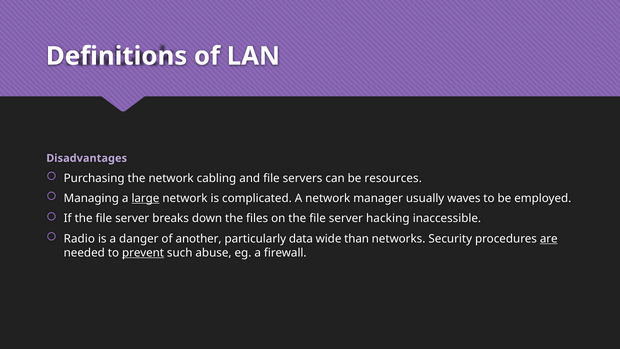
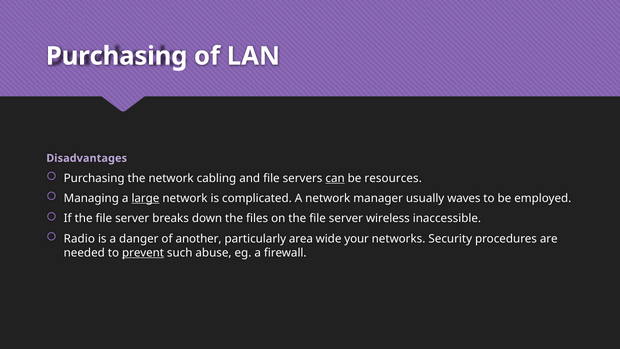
Definitions at (117, 56): Definitions -> Purchasing
can underline: none -> present
hacking: hacking -> wireless
data: data -> area
than: than -> your
are underline: present -> none
